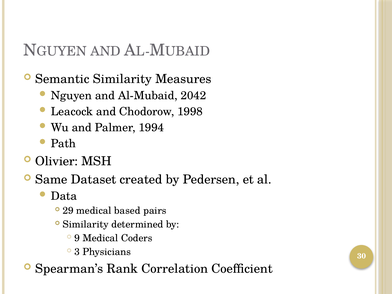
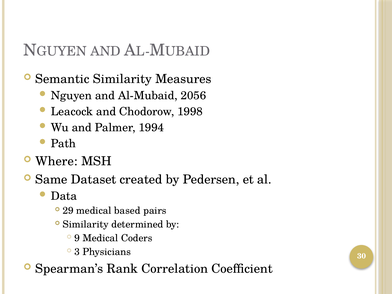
2042: 2042 -> 2056
Olivier: Olivier -> Where
